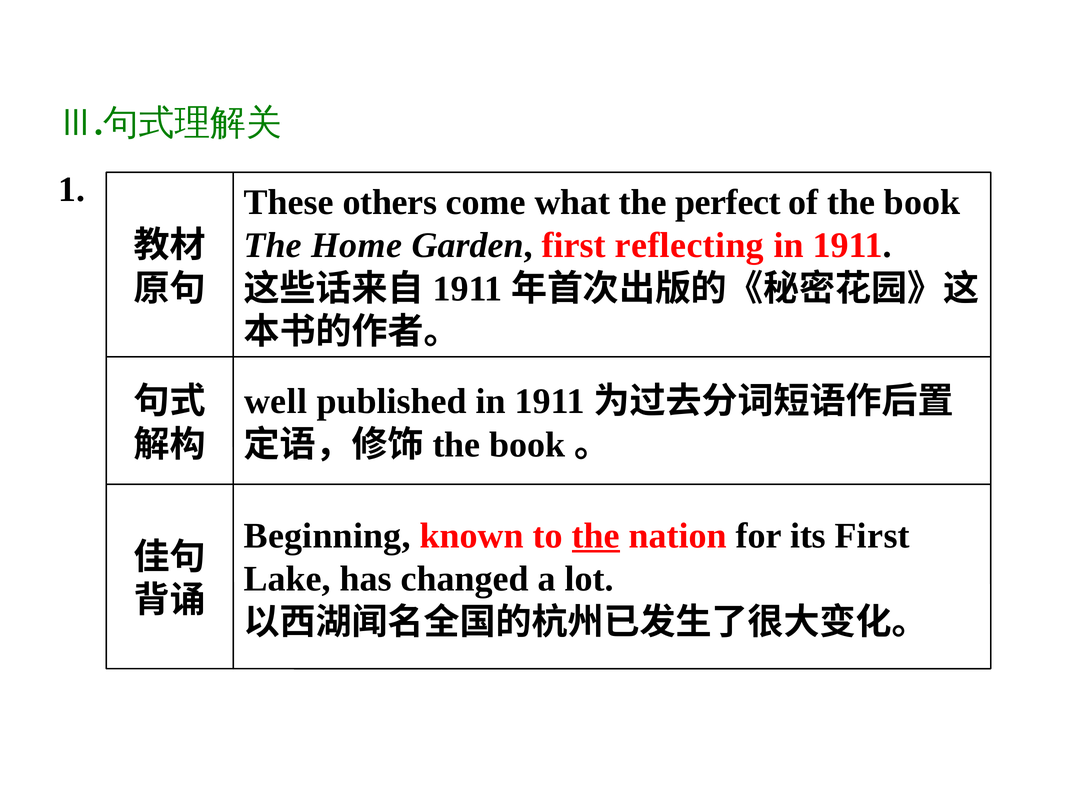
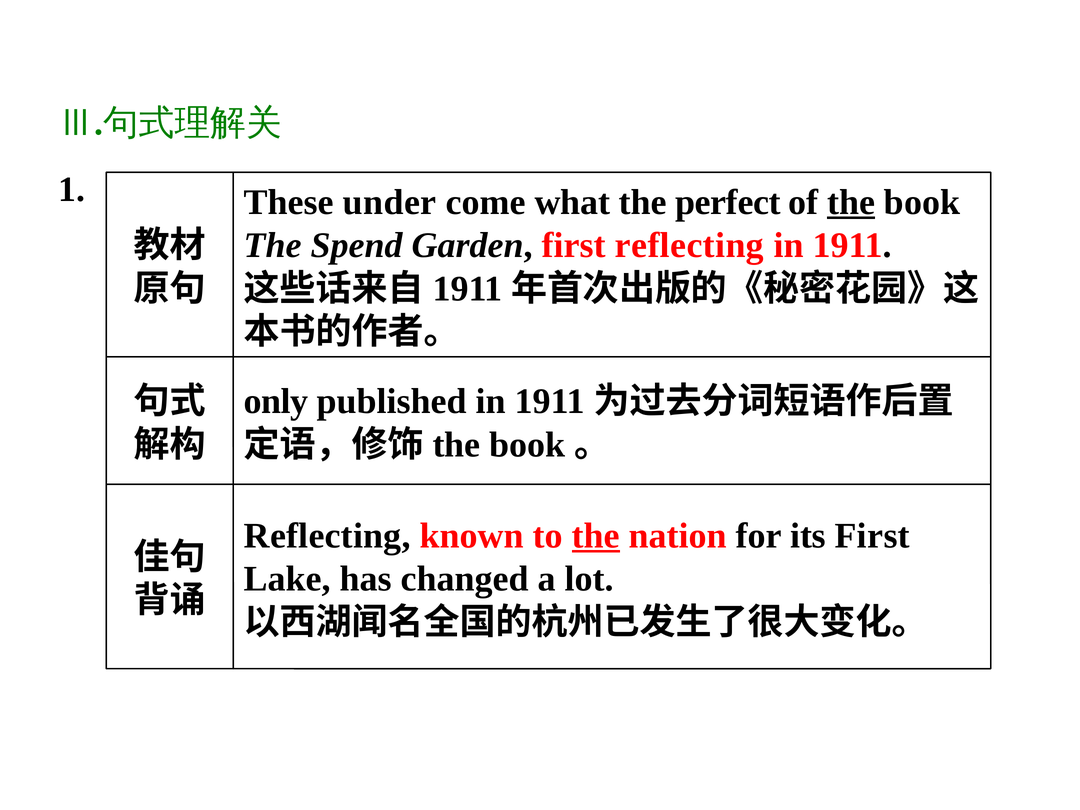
others: others -> under
the at (851, 202) underline: none -> present
Home: Home -> Spend
well: well -> only
Beginning at (327, 536): Beginning -> Reflecting
